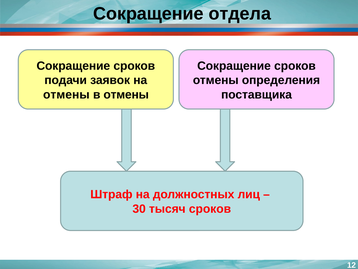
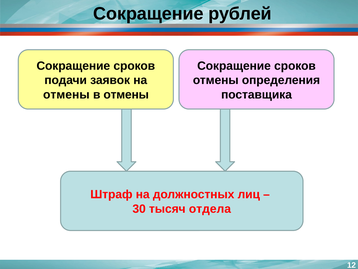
отдела: отдела -> рублей
тысяч сроков: сроков -> отдела
